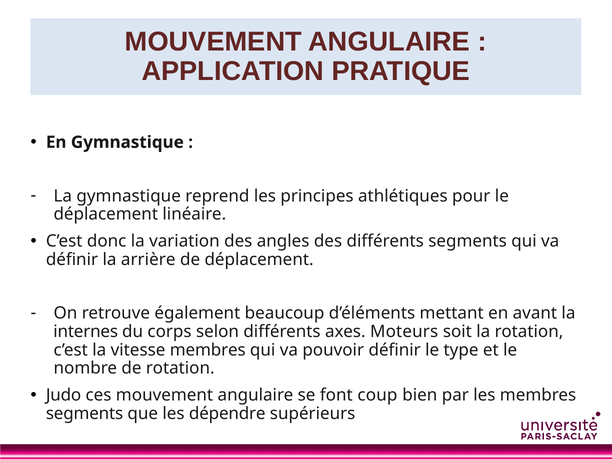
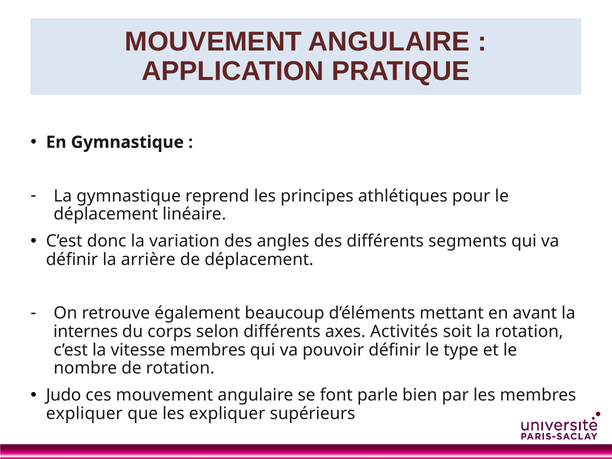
Moteurs: Moteurs -> Activités
coup: coup -> parle
segments at (85, 414): segments -> expliquer
les dépendre: dépendre -> expliquer
